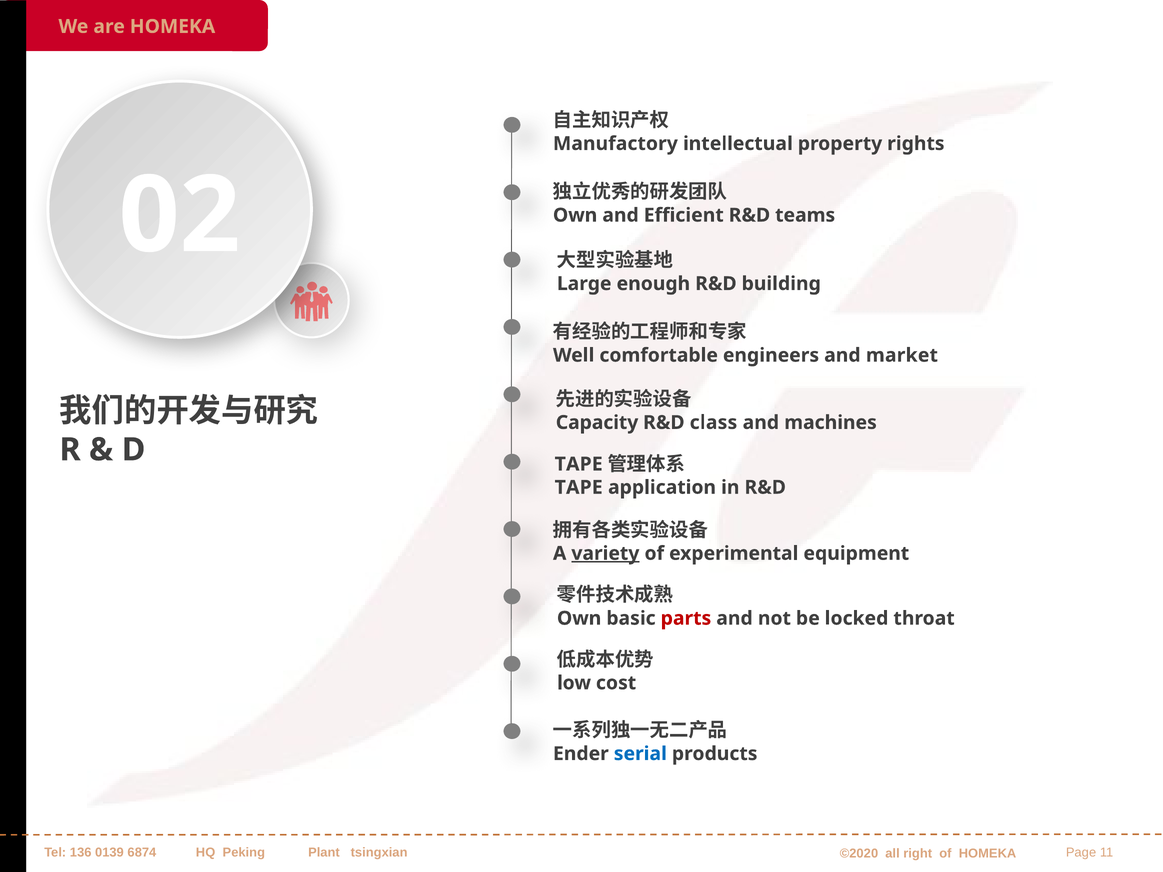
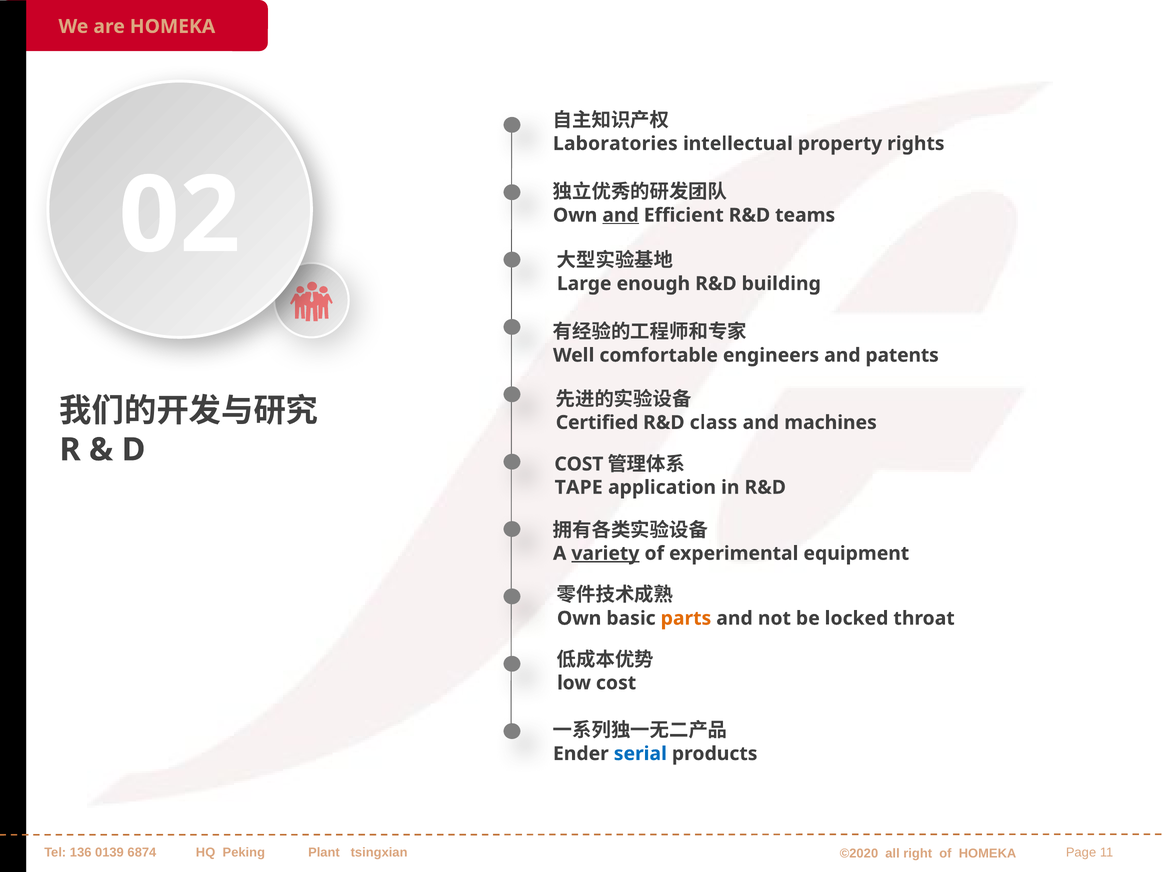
Manufactory: Manufactory -> Laboratories
and at (621, 215) underline: none -> present
market: market -> patents
Capacity: Capacity -> Certified
TAPE at (579, 464): TAPE -> COST
parts colour: red -> orange
